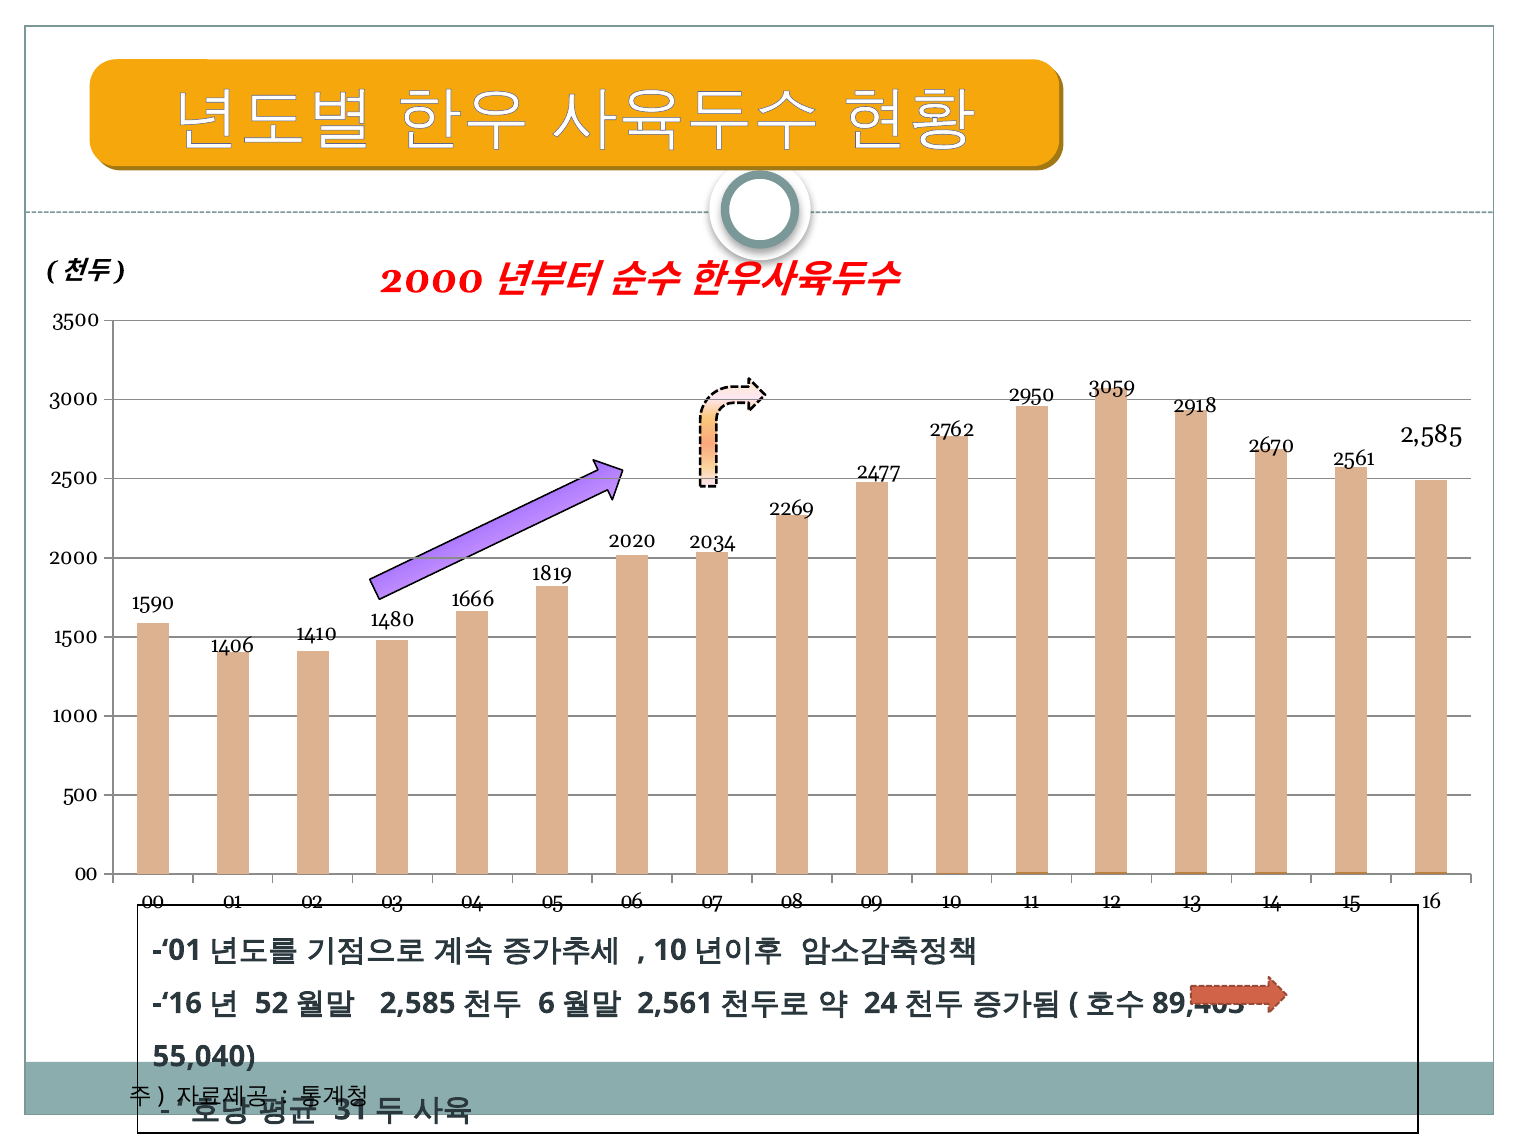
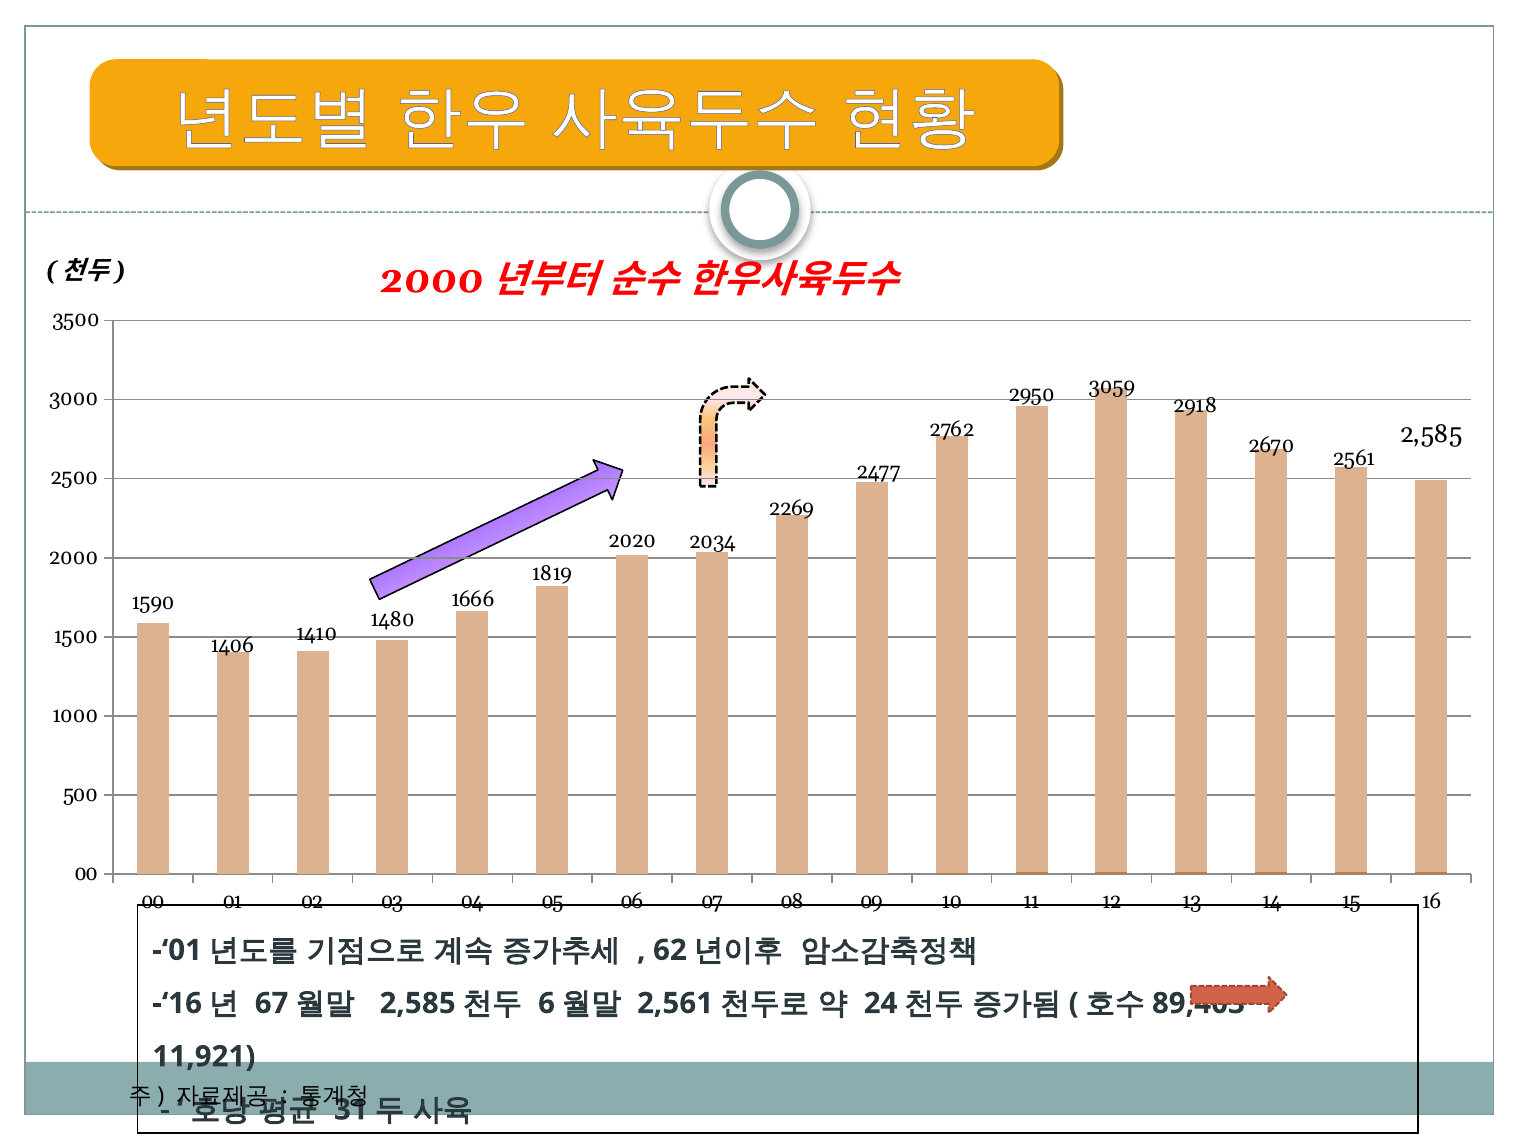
10 at (670, 950): 10 -> 62
52: 52 -> 67
55,040: 55,040 -> 11,921
